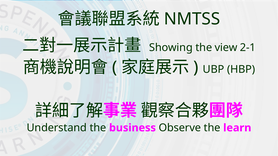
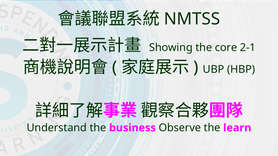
view: view -> core
